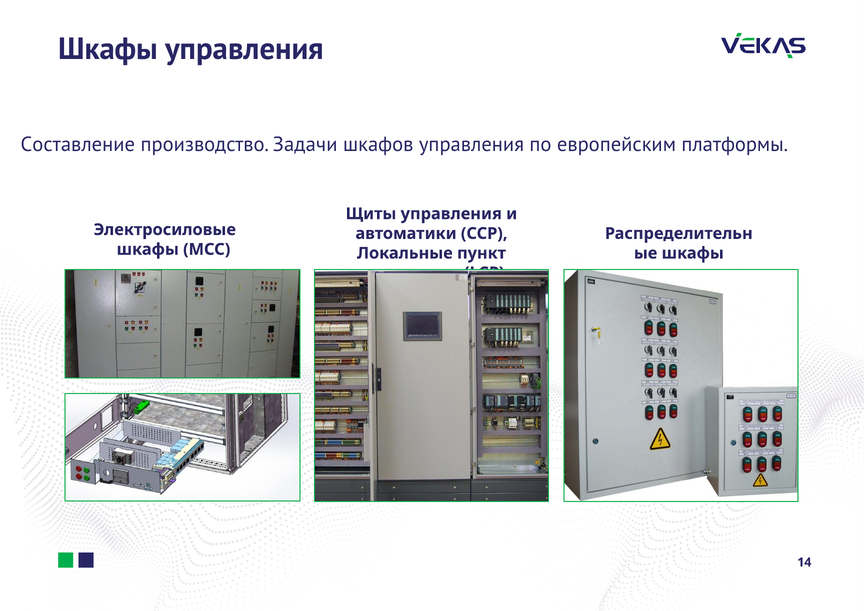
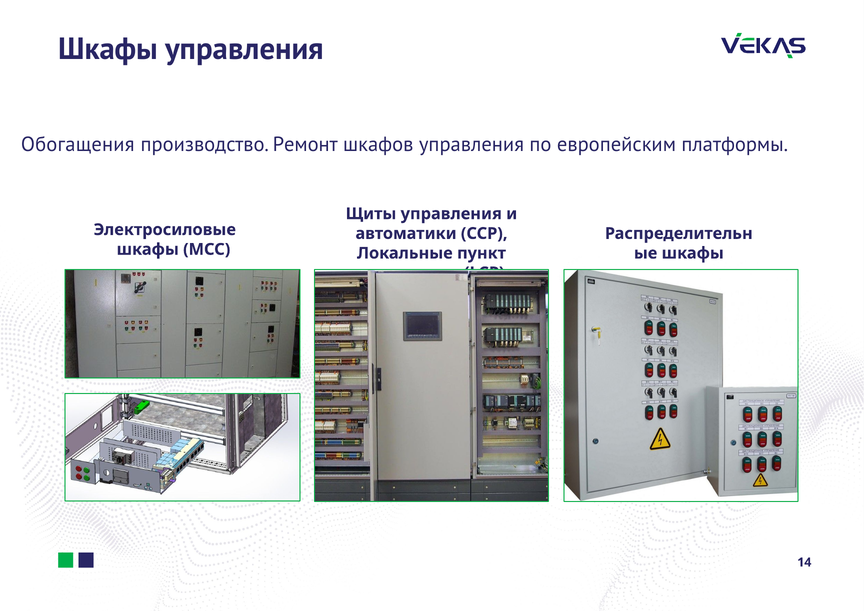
Составление: Составление -> Обогащения
Задачи: Задачи -> Ремонт
